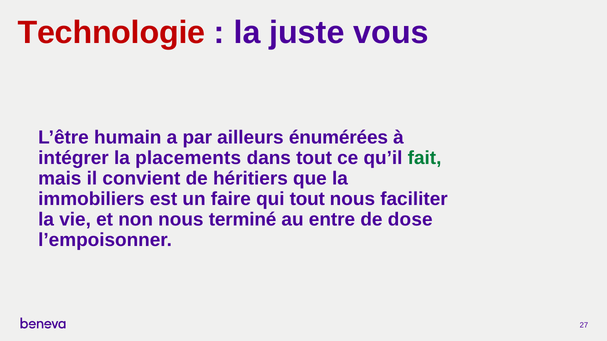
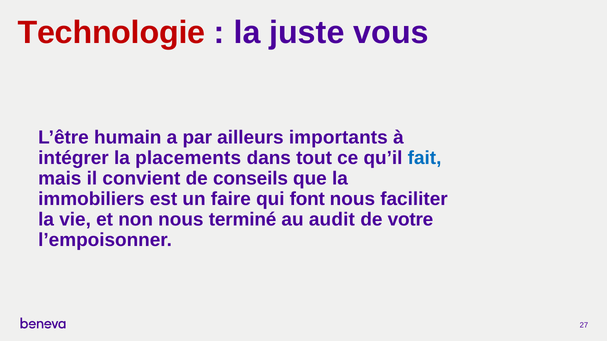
énumérées: énumérées -> importants
fait colour: green -> blue
héritiers: héritiers -> conseils
qui tout: tout -> font
entre: entre -> audit
dose: dose -> votre
